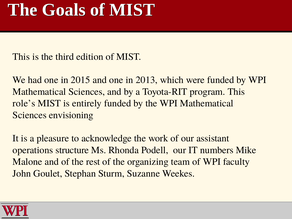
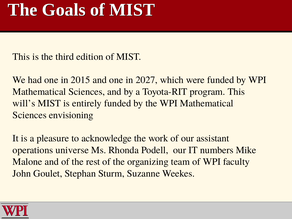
2013: 2013 -> 2027
role’s: role’s -> will’s
structure: structure -> universe
